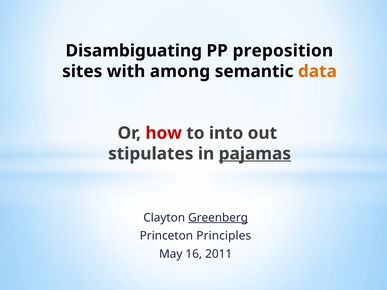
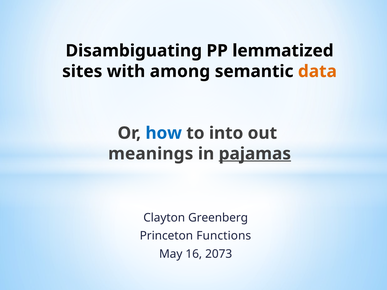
preposition: preposition -> lemmatized
how colour: red -> blue
stipulates: stipulates -> meanings
Greenberg underline: present -> none
Principles: Principles -> Functions
2011: 2011 -> 2073
